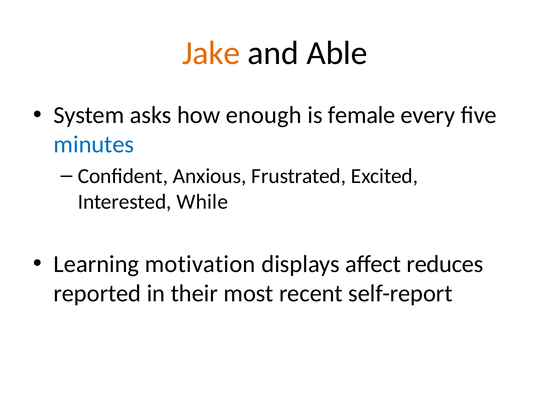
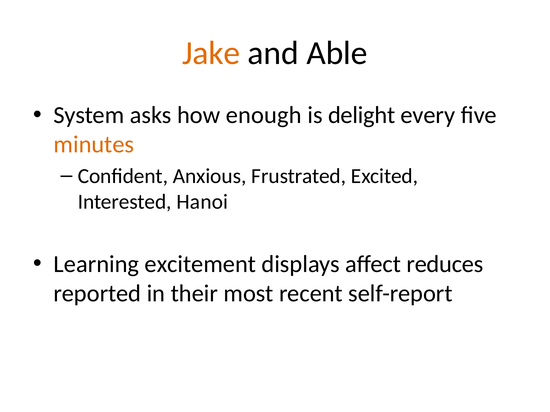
female: female -> delight
minutes colour: blue -> orange
While: While -> Hanoi
motivation: motivation -> excitement
